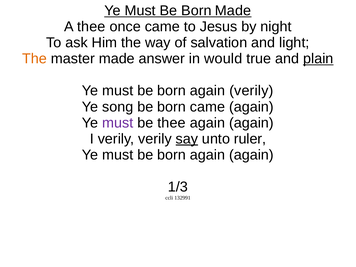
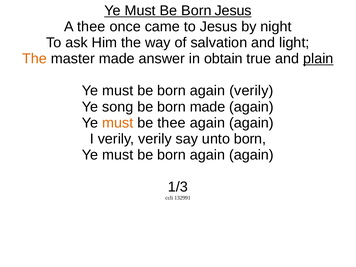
Born Made: Made -> Jesus
would: would -> obtain
born came: came -> made
must at (118, 123) colour: purple -> orange
say underline: present -> none
unto ruler: ruler -> born
